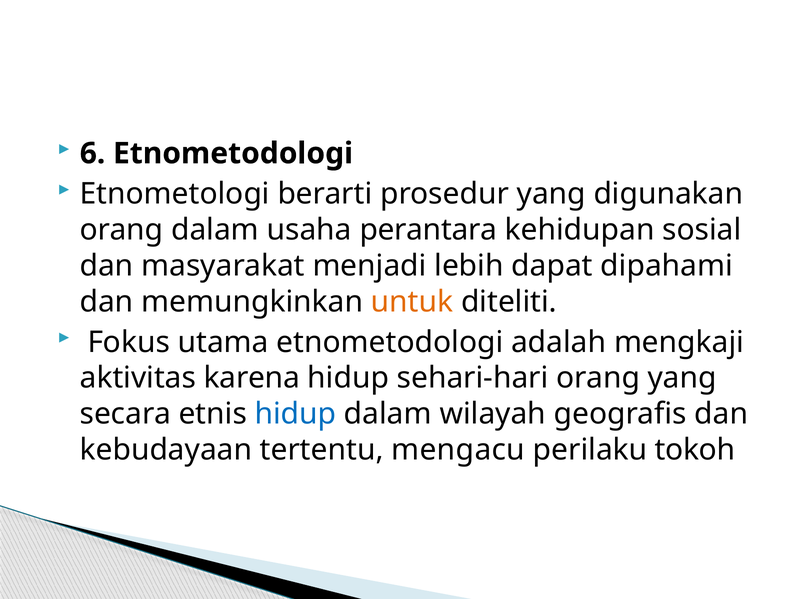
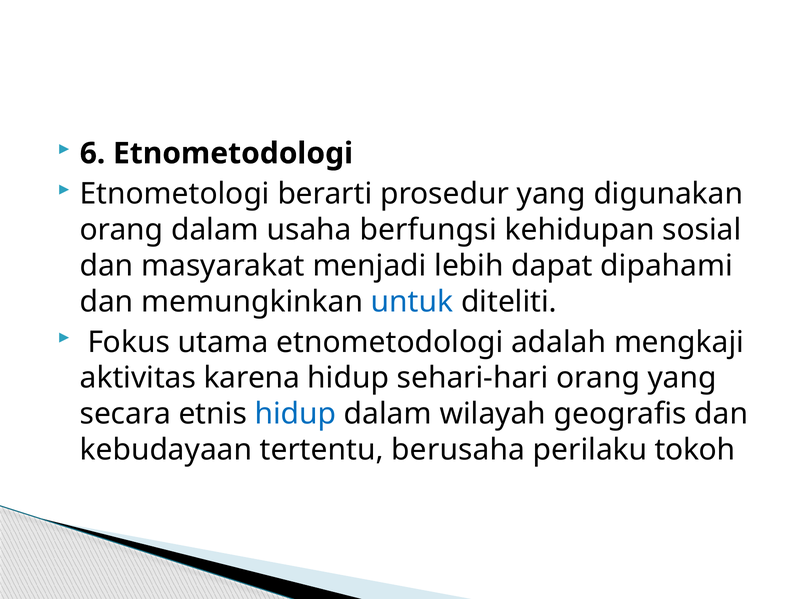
perantara: perantara -> berfungsi
untuk colour: orange -> blue
mengacu: mengacu -> berusaha
